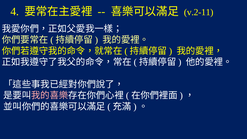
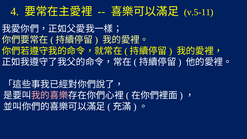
v.2-11: v.2-11 -> v.5-11
